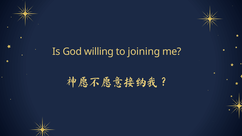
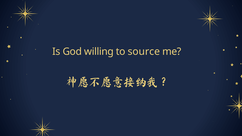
joining: joining -> source
